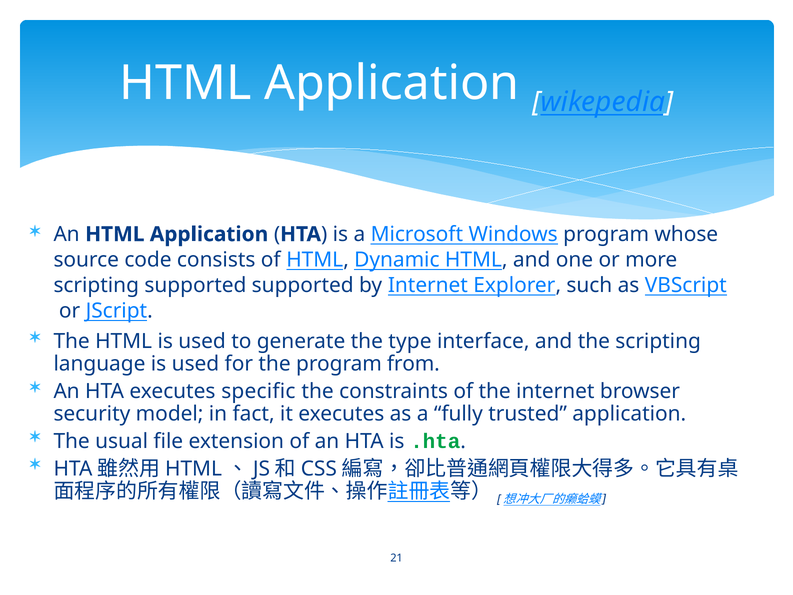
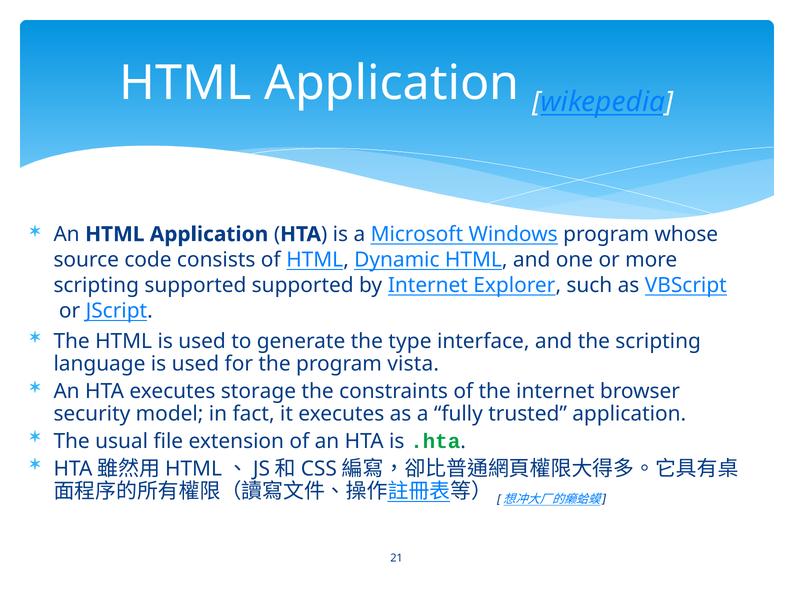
from: from -> vista
specific: specific -> storage
